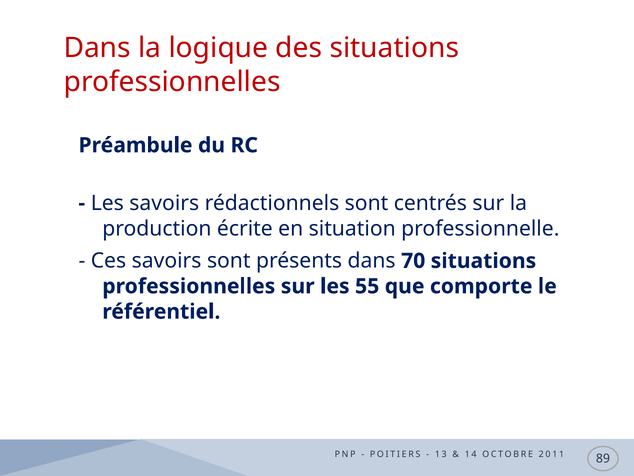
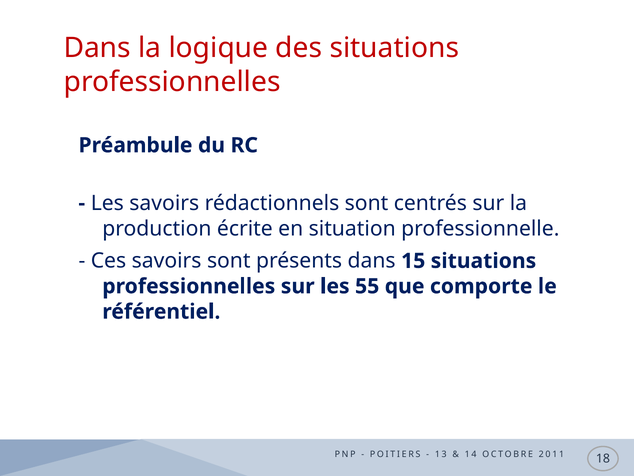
70: 70 -> 15
89: 89 -> 18
